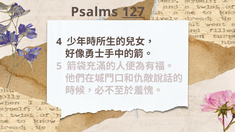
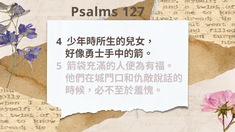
127 underline: present -> none
